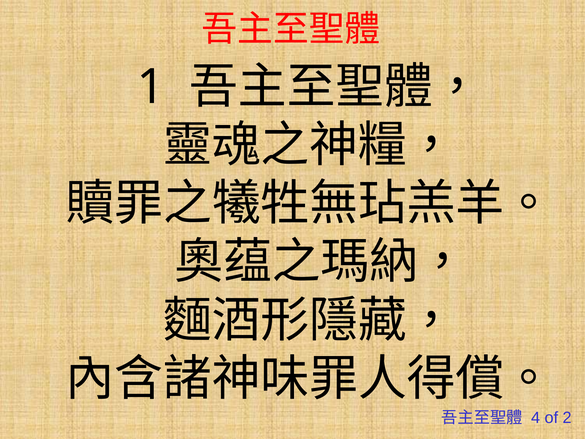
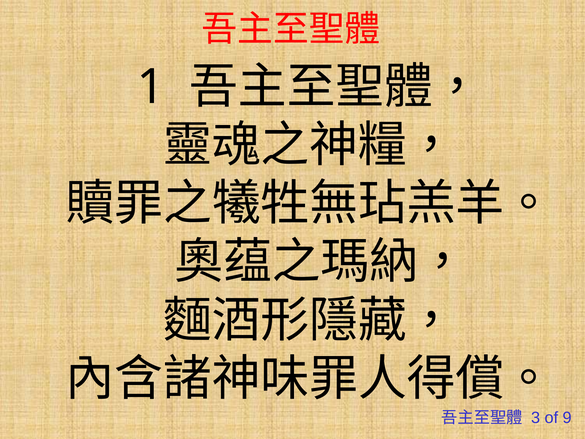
4: 4 -> 3
2: 2 -> 9
